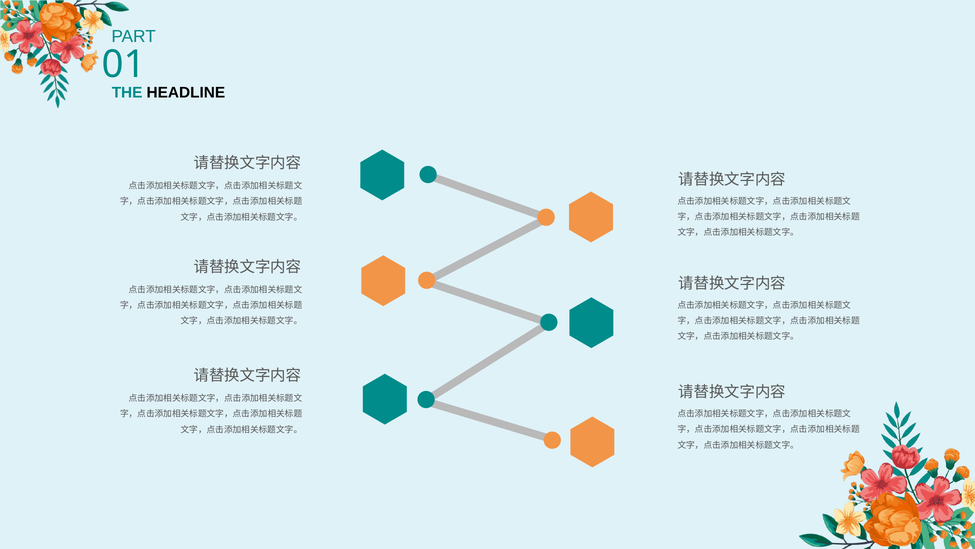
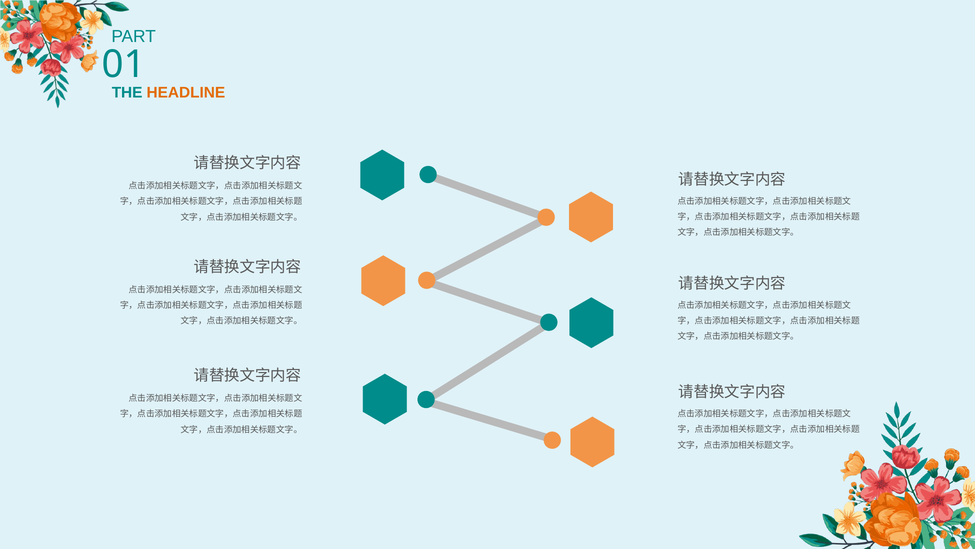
HEADLINE colour: black -> orange
